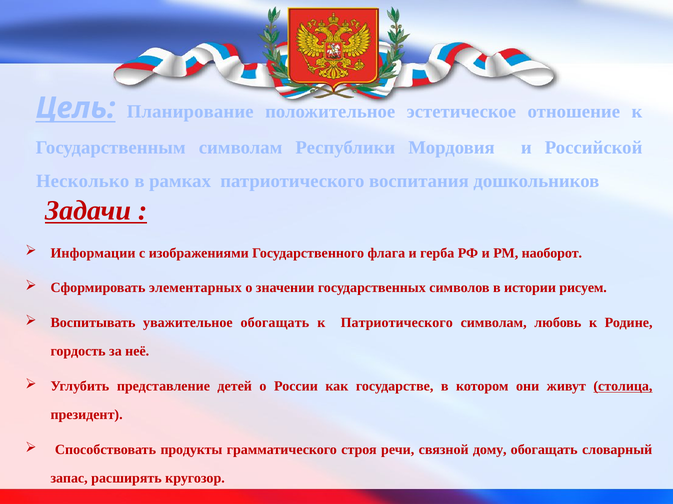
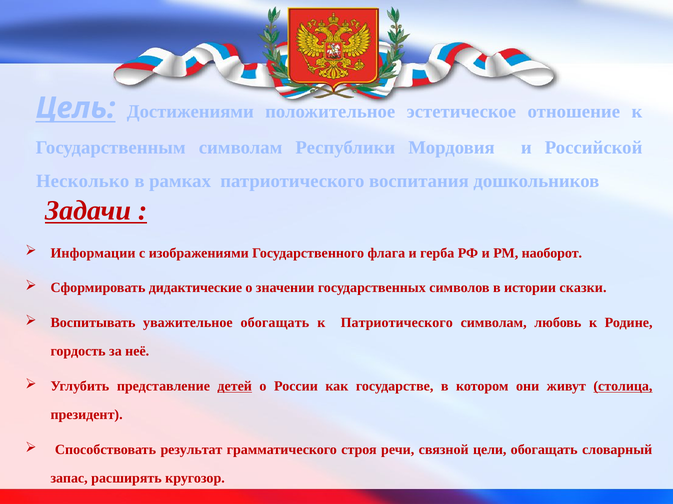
Планирование: Планирование -> Достижениями
элементарных: элементарных -> дидактические
рисуем: рисуем -> сказки
детей underline: none -> present
продукты: продукты -> результат
дому: дому -> цели
